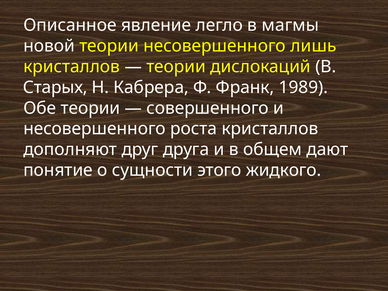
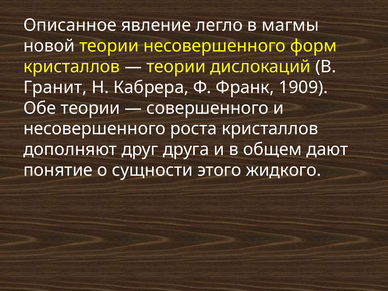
лишь: лишь -> форм
Старых: Старых -> Гранит
1989: 1989 -> 1909
